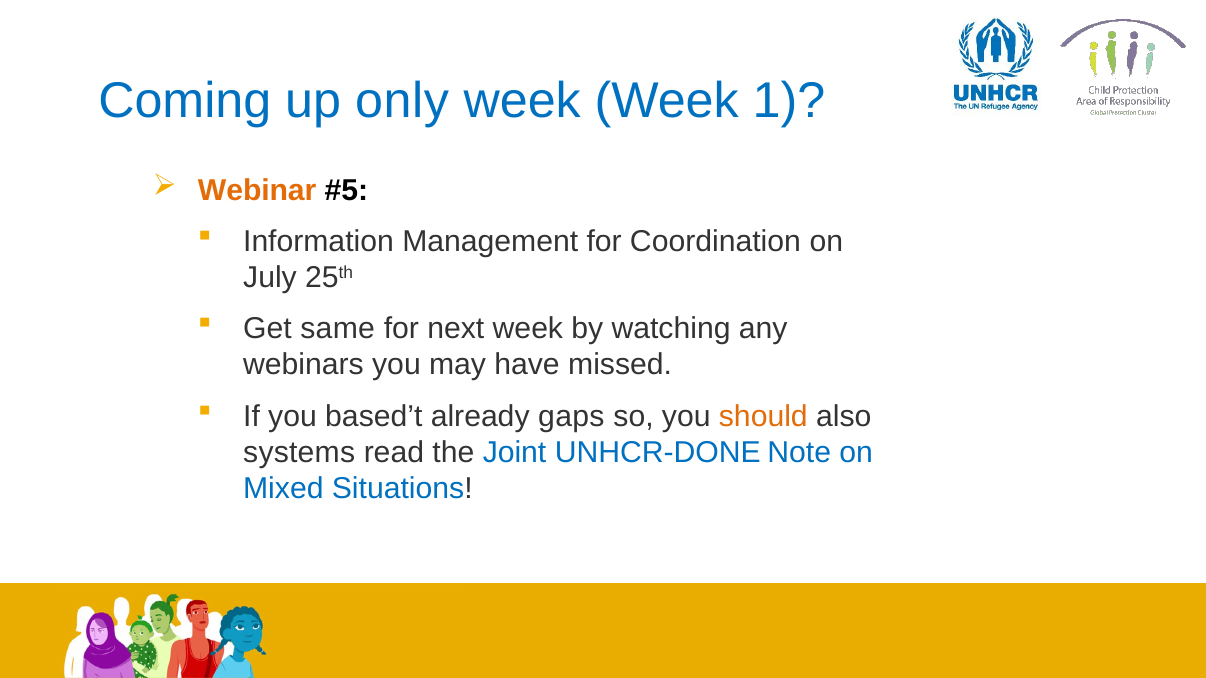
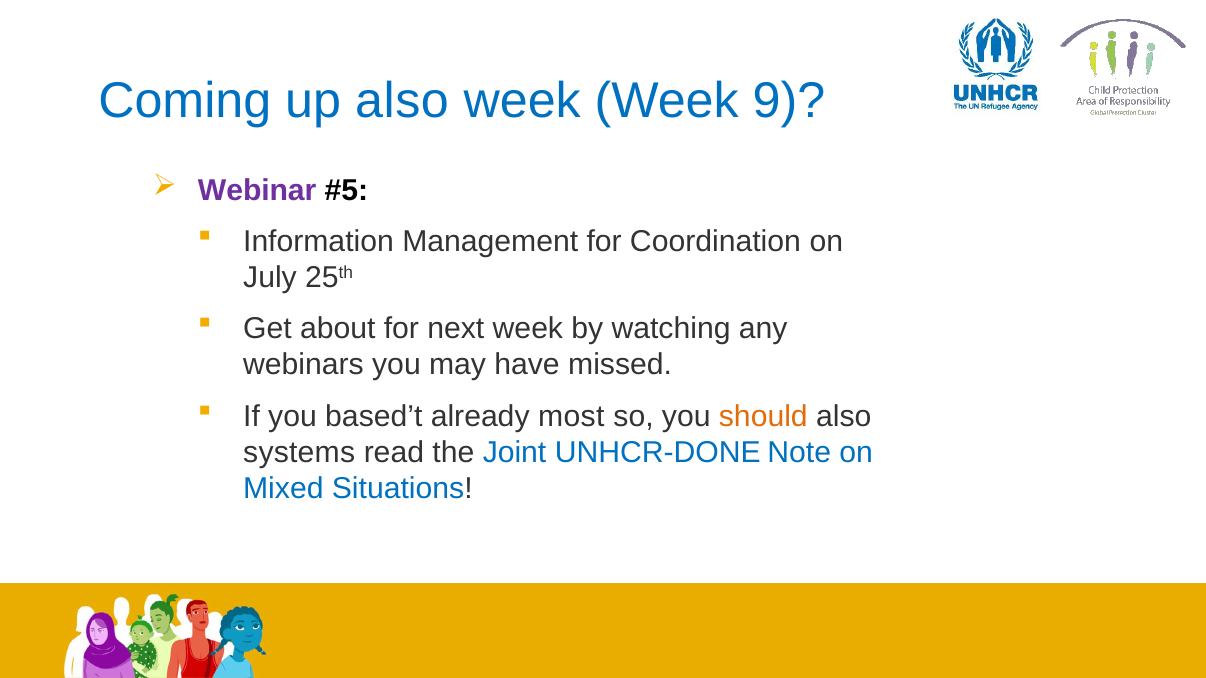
up only: only -> also
1: 1 -> 9
Webinar colour: orange -> purple
same: same -> about
gaps: gaps -> most
